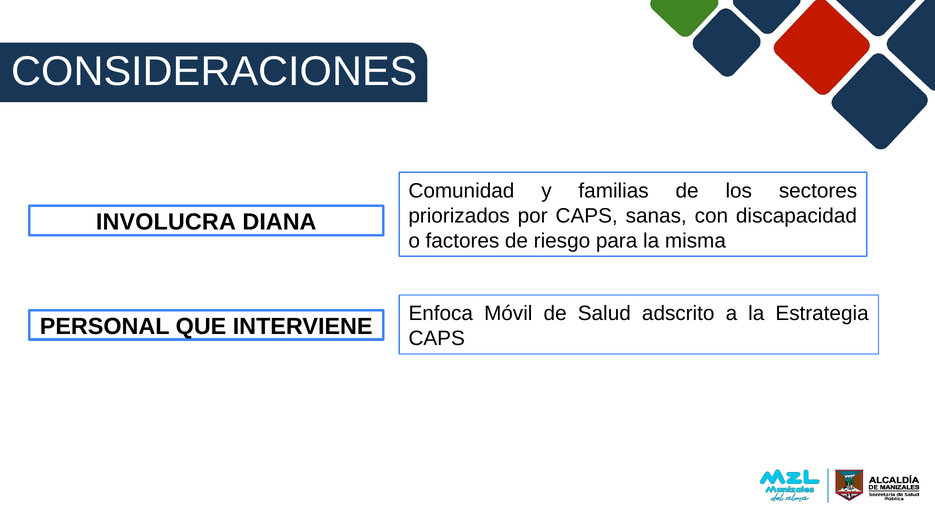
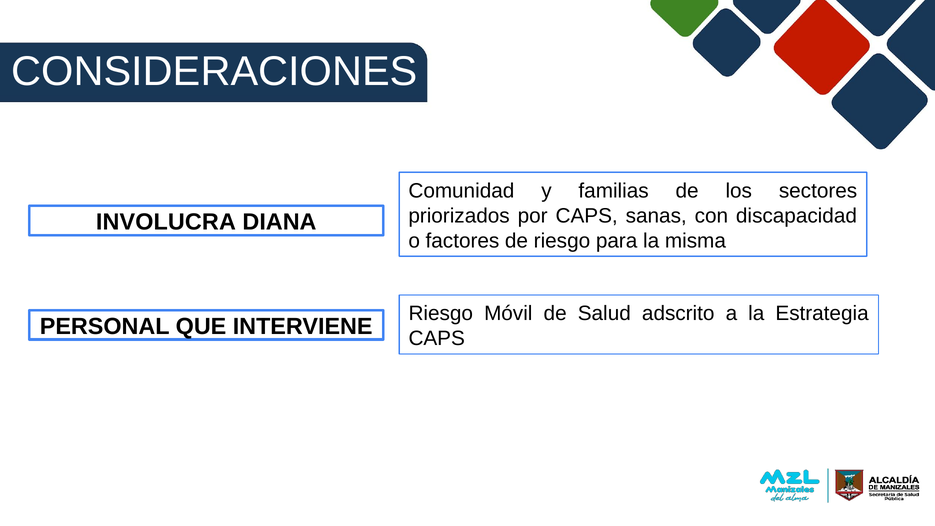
Enfoca at (441, 313): Enfoca -> Riesgo
